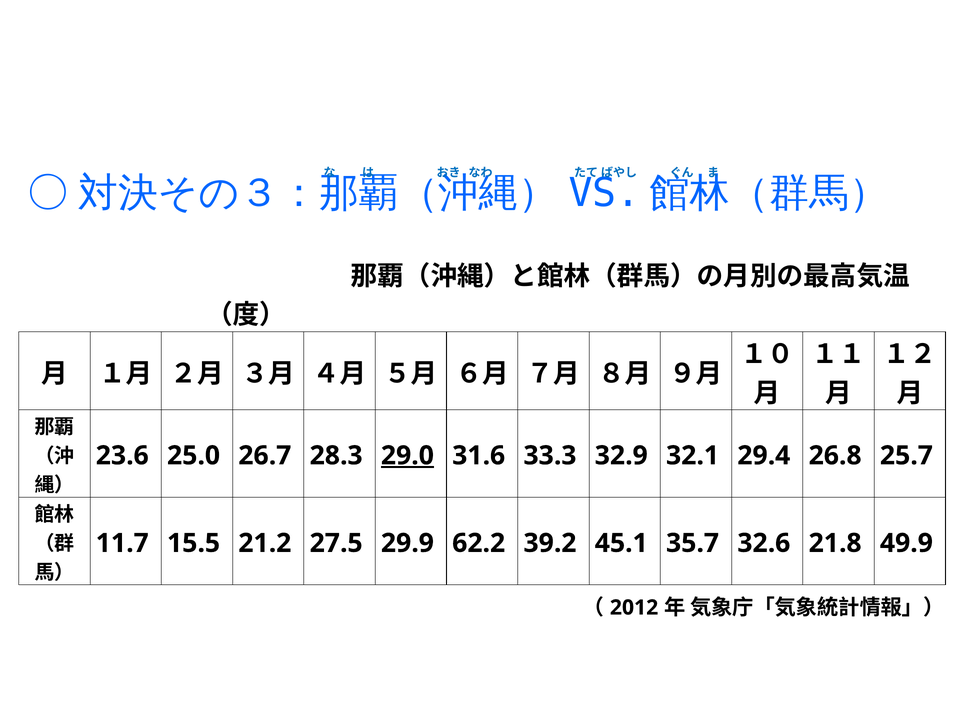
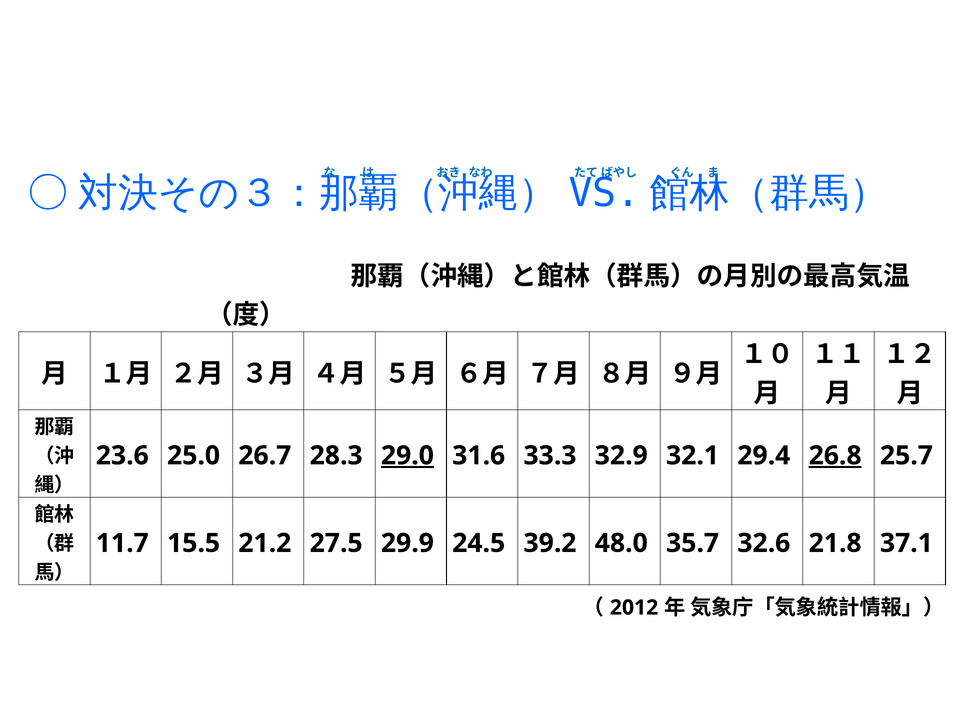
26.8 underline: none -> present
62.2: 62.2 -> 24.5
45.1: 45.1 -> 48.0
49.9: 49.9 -> 37.1
